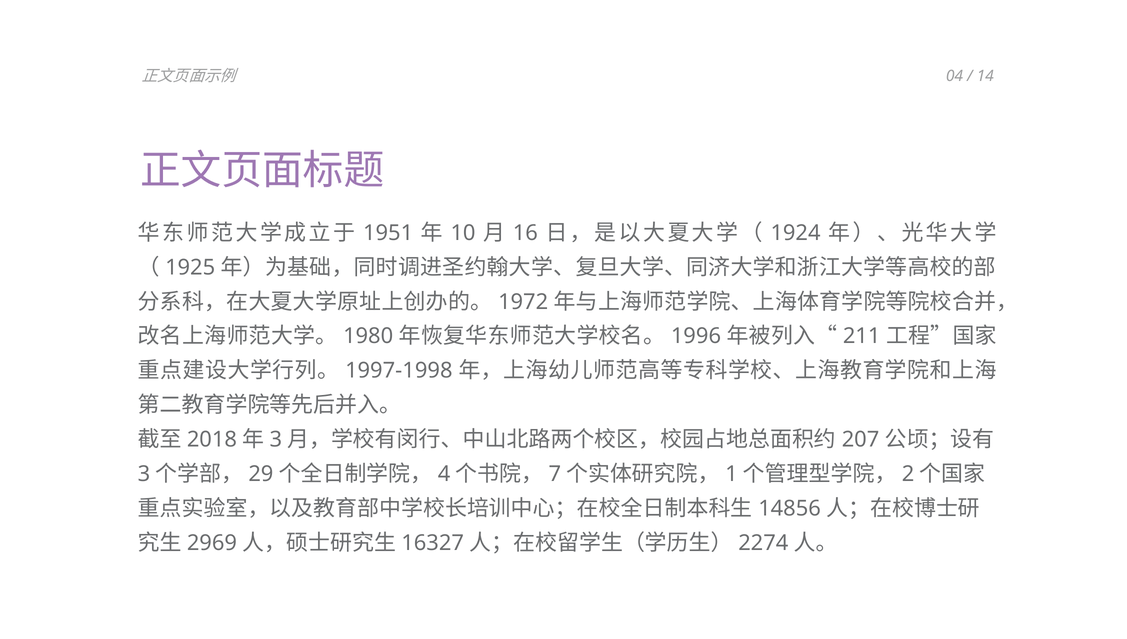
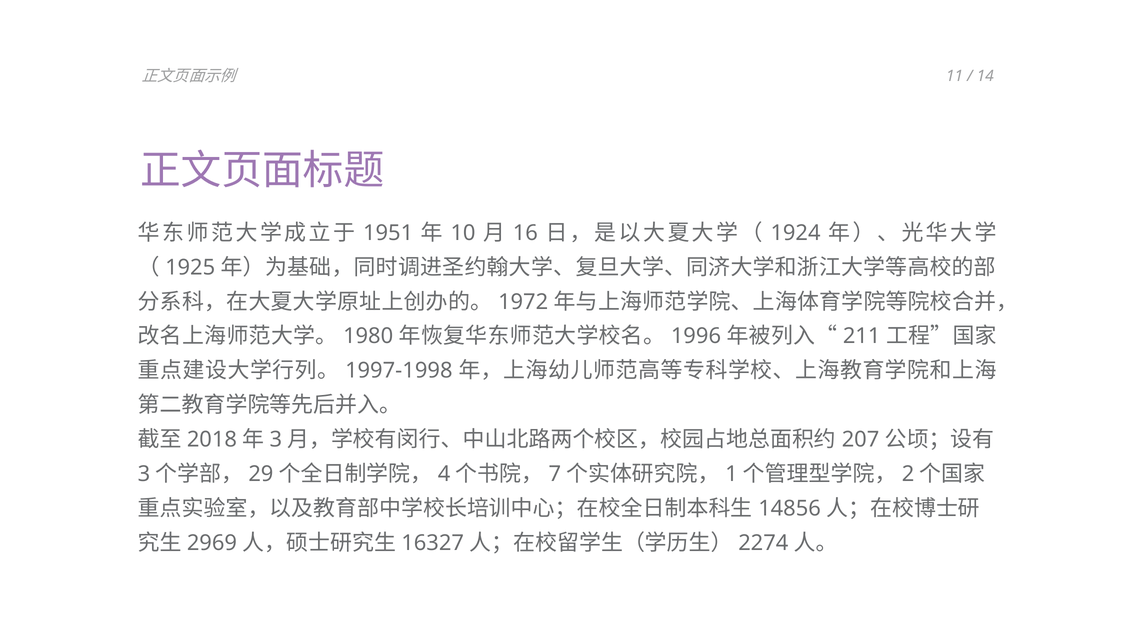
04: 04 -> 11
